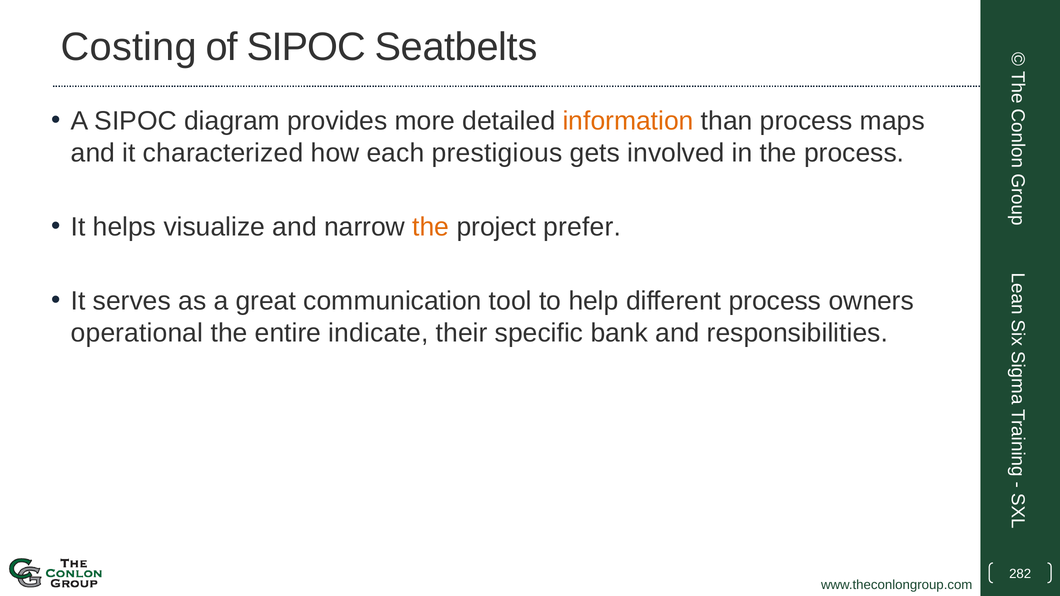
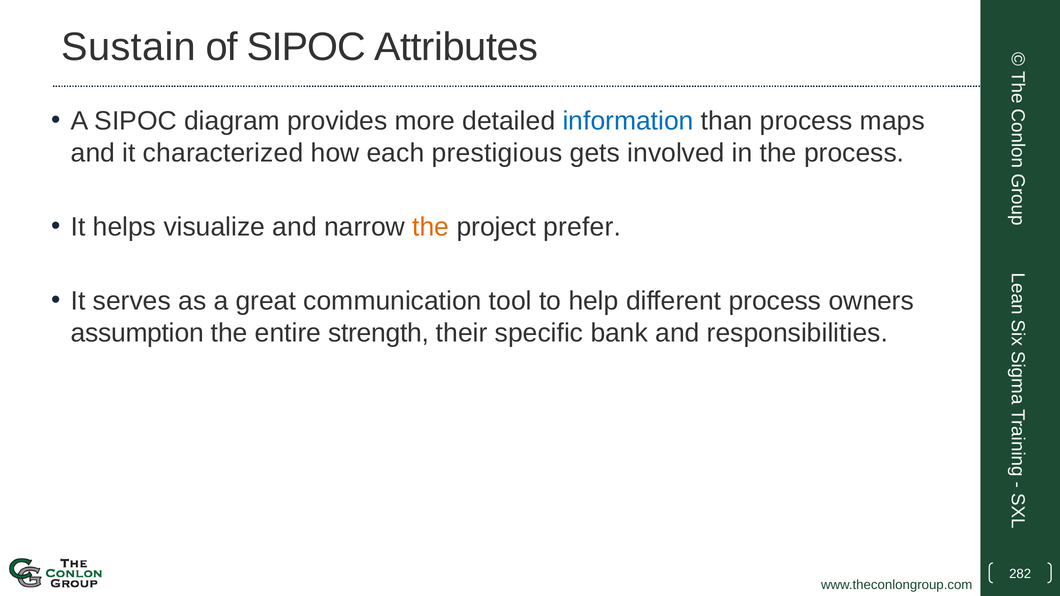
Costing: Costing -> Sustain
Seatbelts: Seatbelts -> Attributes
information colour: orange -> blue
operational: operational -> assumption
indicate: indicate -> strength
